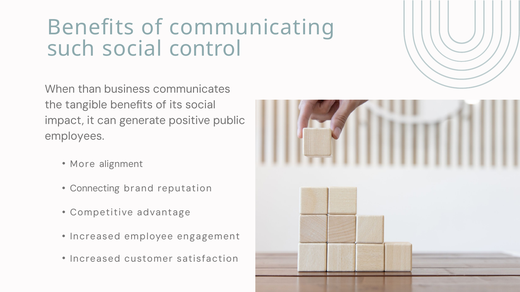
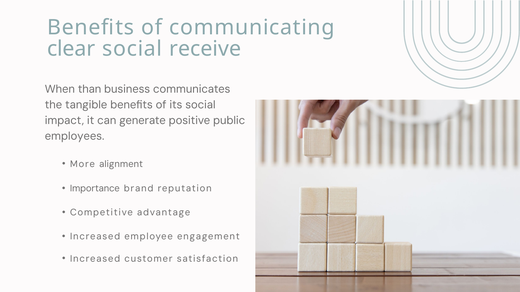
such: such -> clear
control: control -> receive
Connecting: Connecting -> Importance
